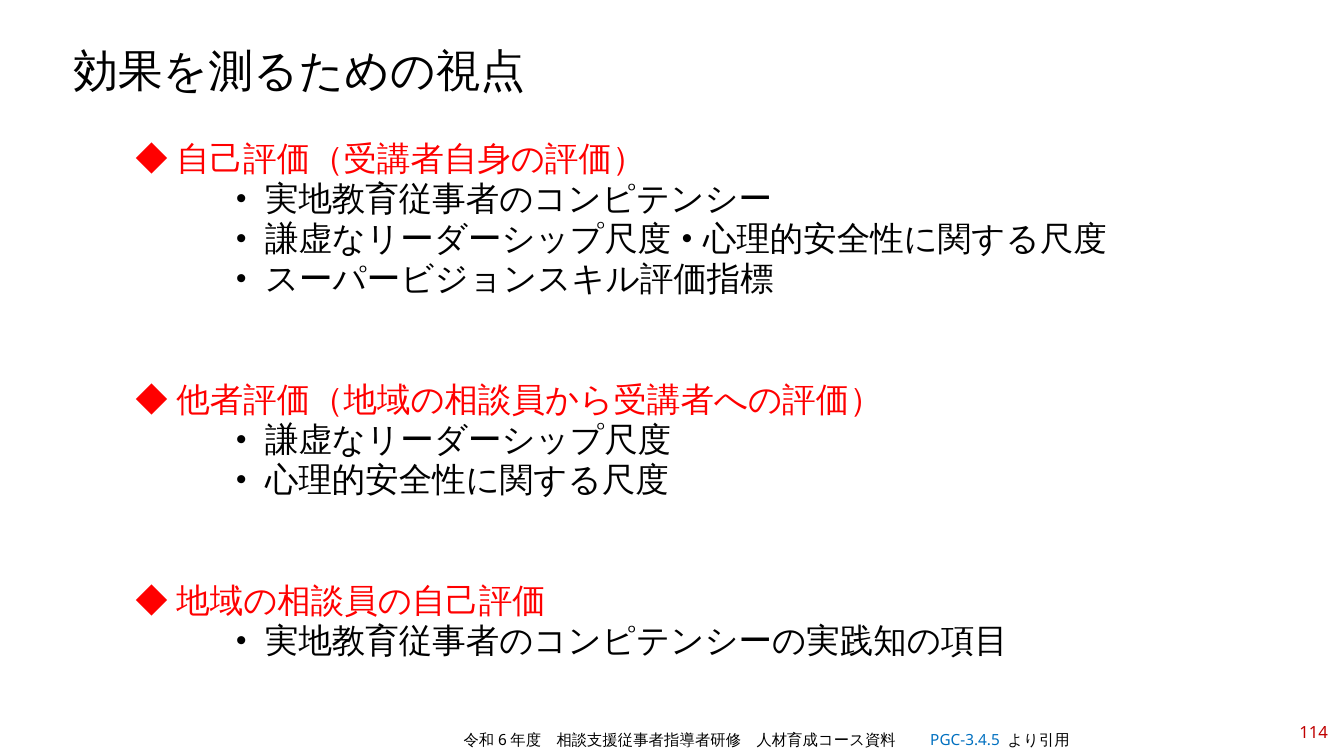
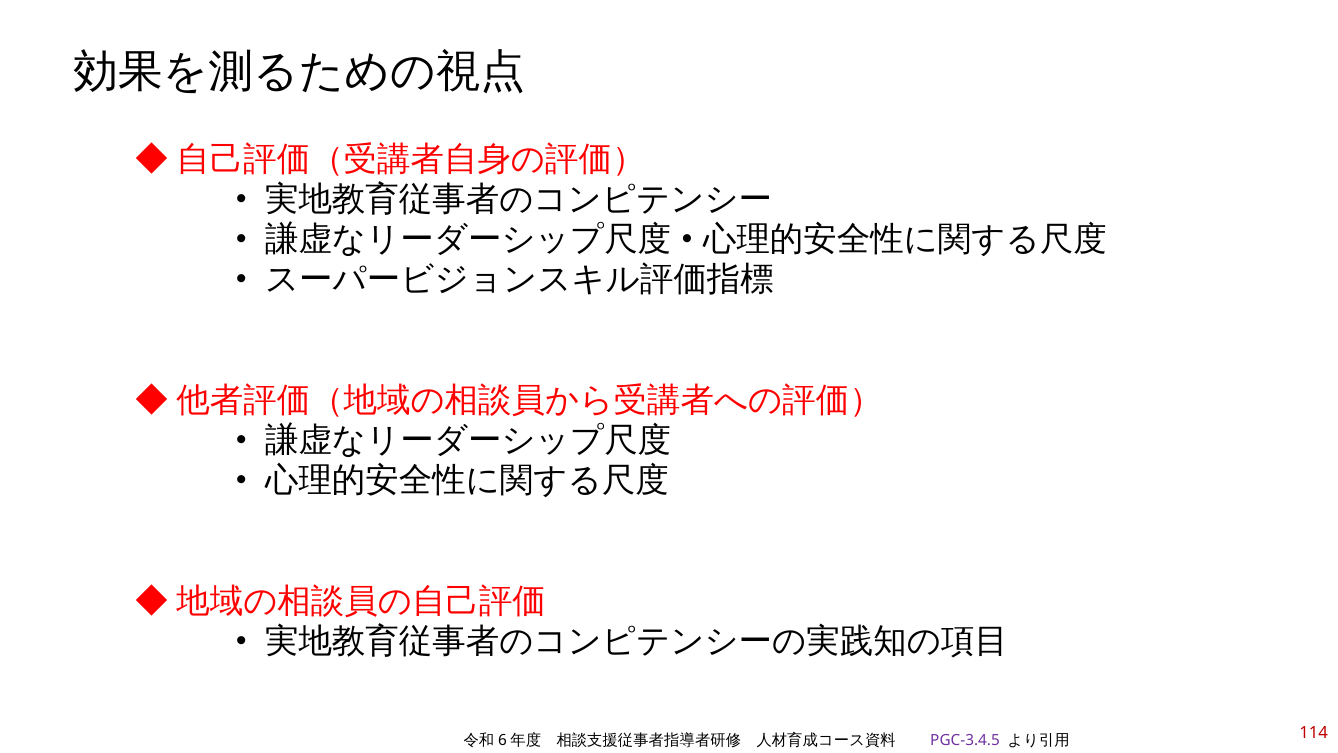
PGC-3.4.5 colour: blue -> purple
